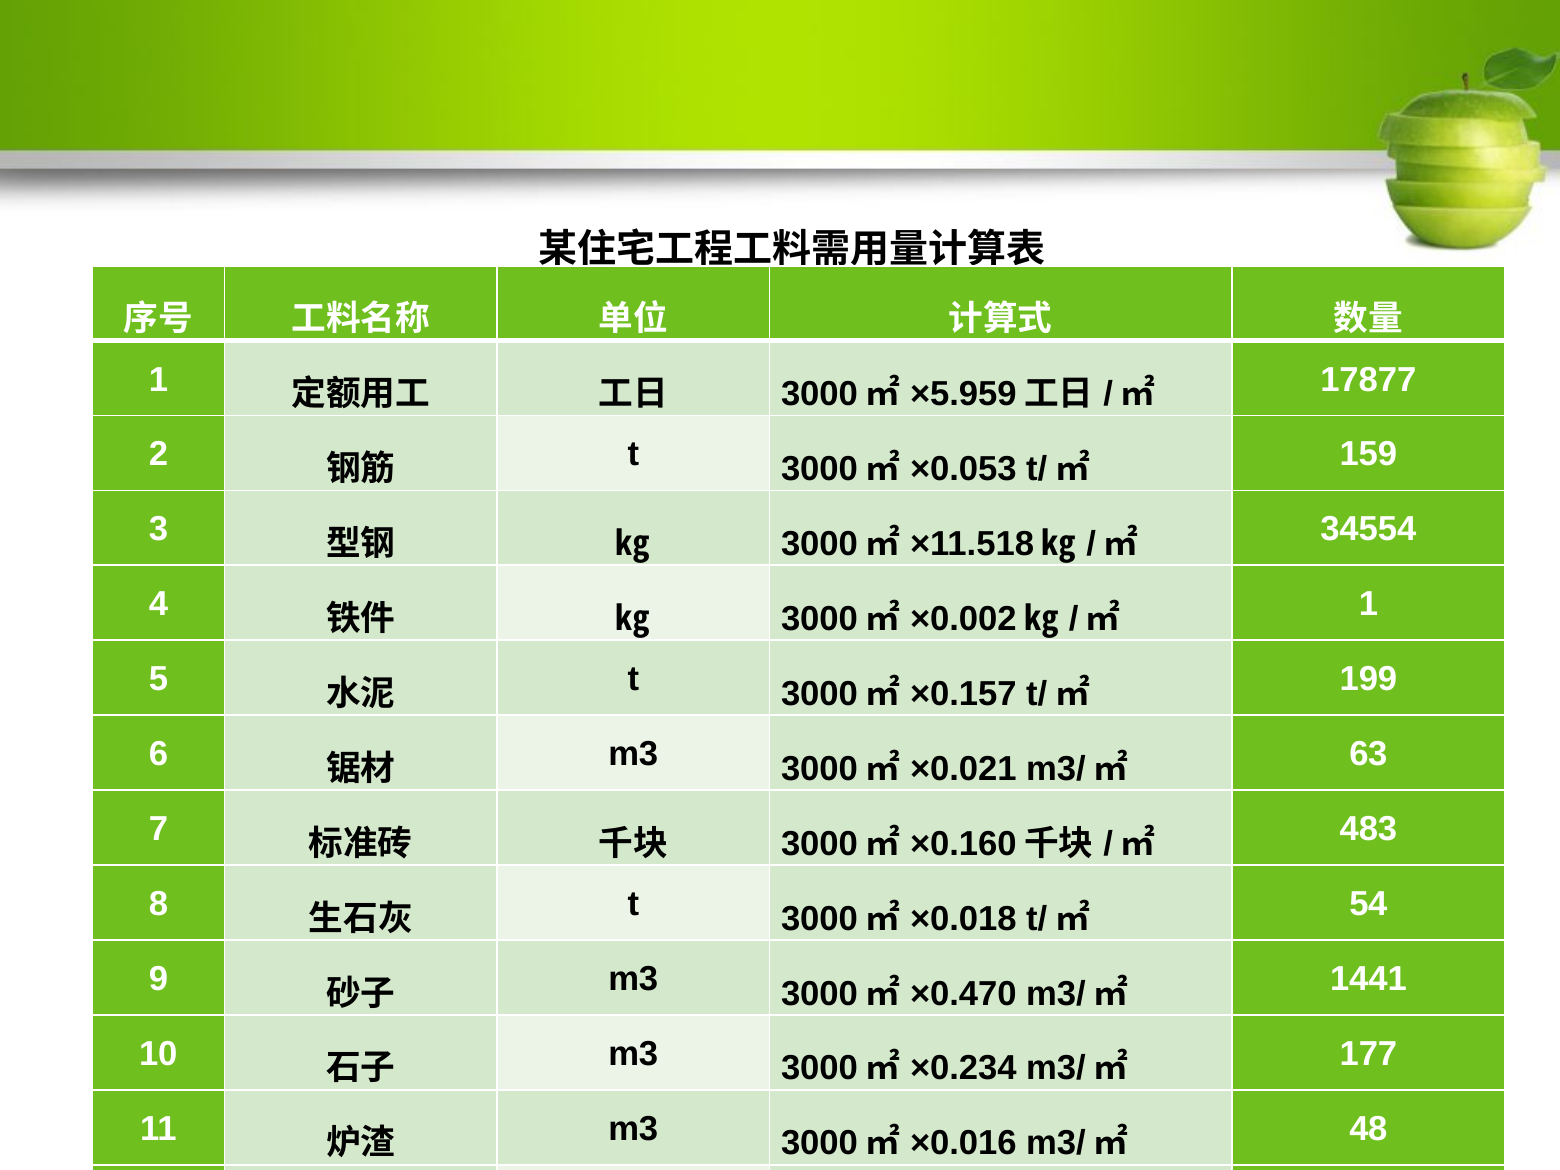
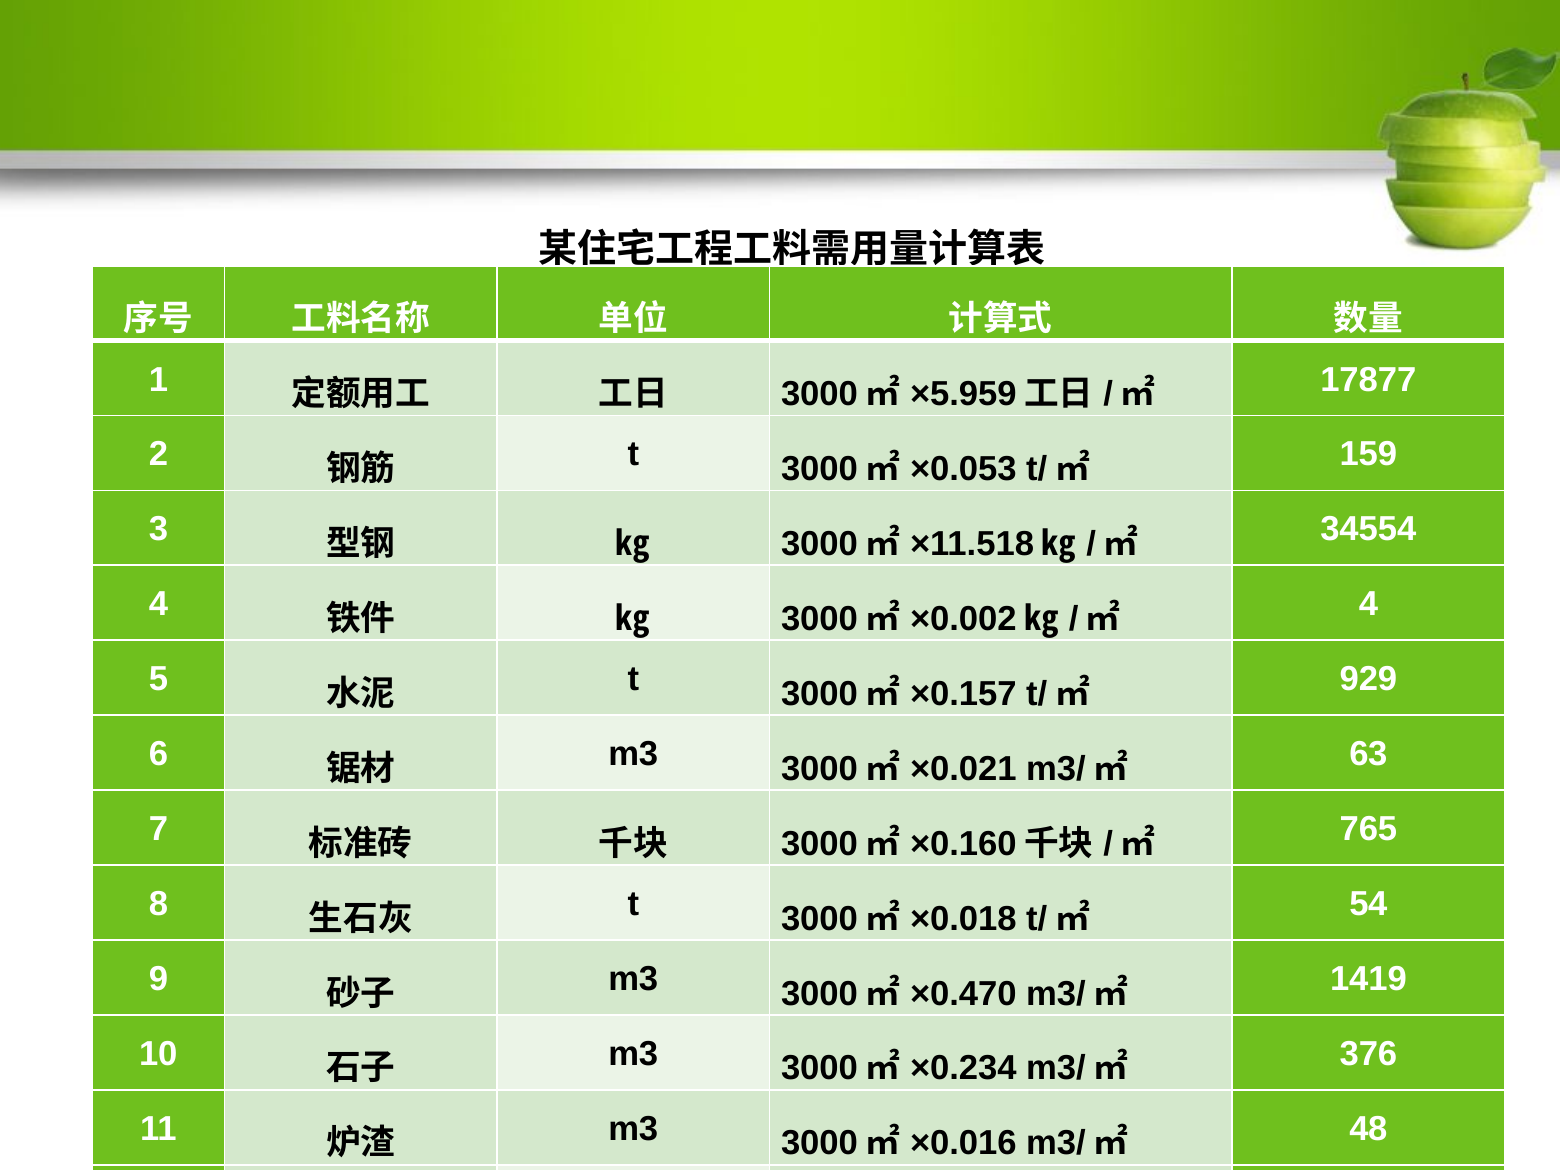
1 at (1369, 604): 1 -> 4
199: 199 -> 929
483: 483 -> 765
1441: 1441 -> 1419
177: 177 -> 376
